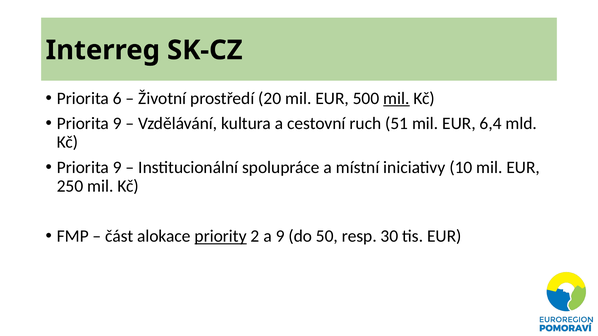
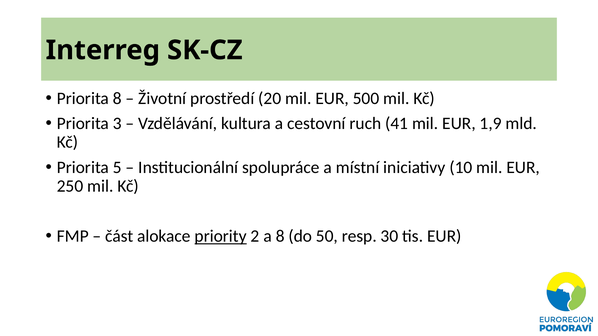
Priorita 6: 6 -> 8
mil at (396, 98) underline: present -> none
9 at (117, 124): 9 -> 3
51: 51 -> 41
6,4: 6,4 -> 1,9
9 at (117, 167): 9 -> 5
a 9: 9 -> 8
